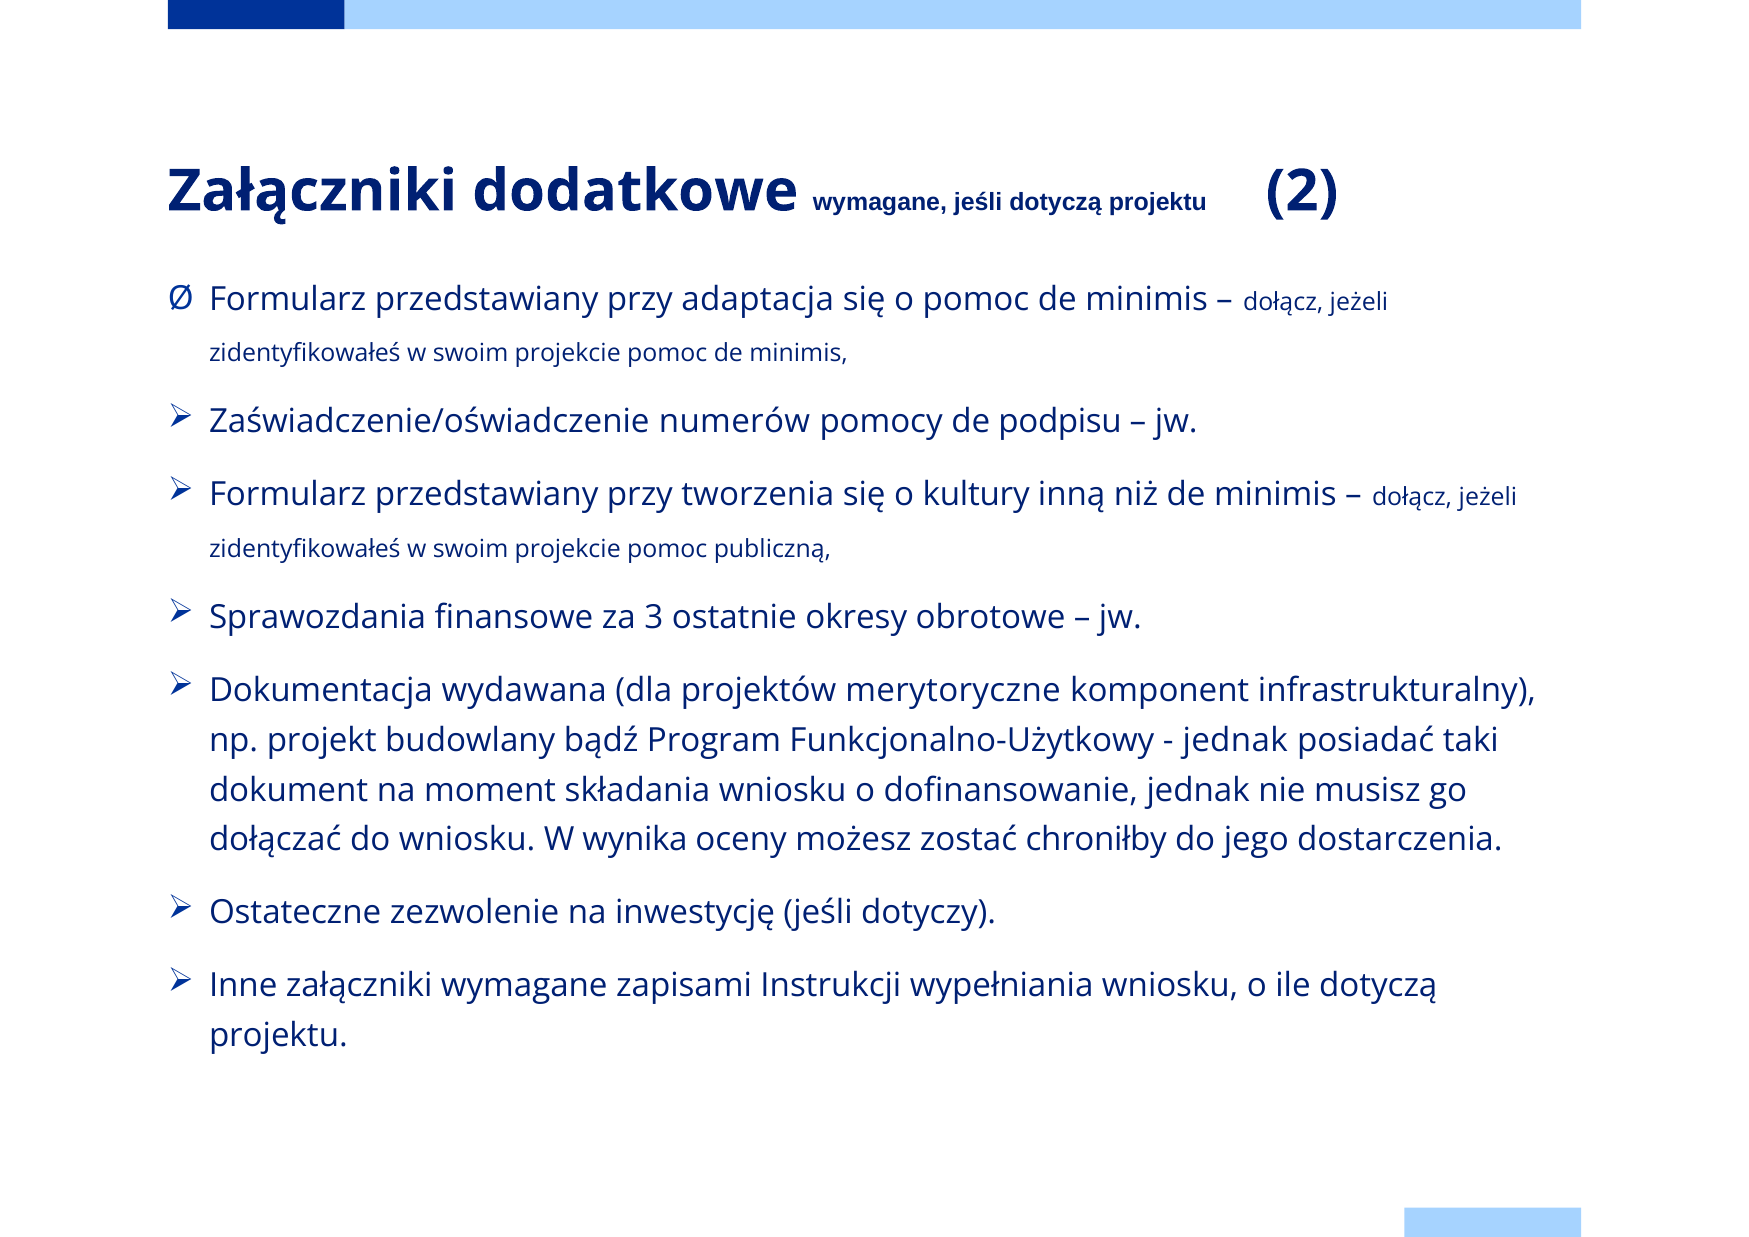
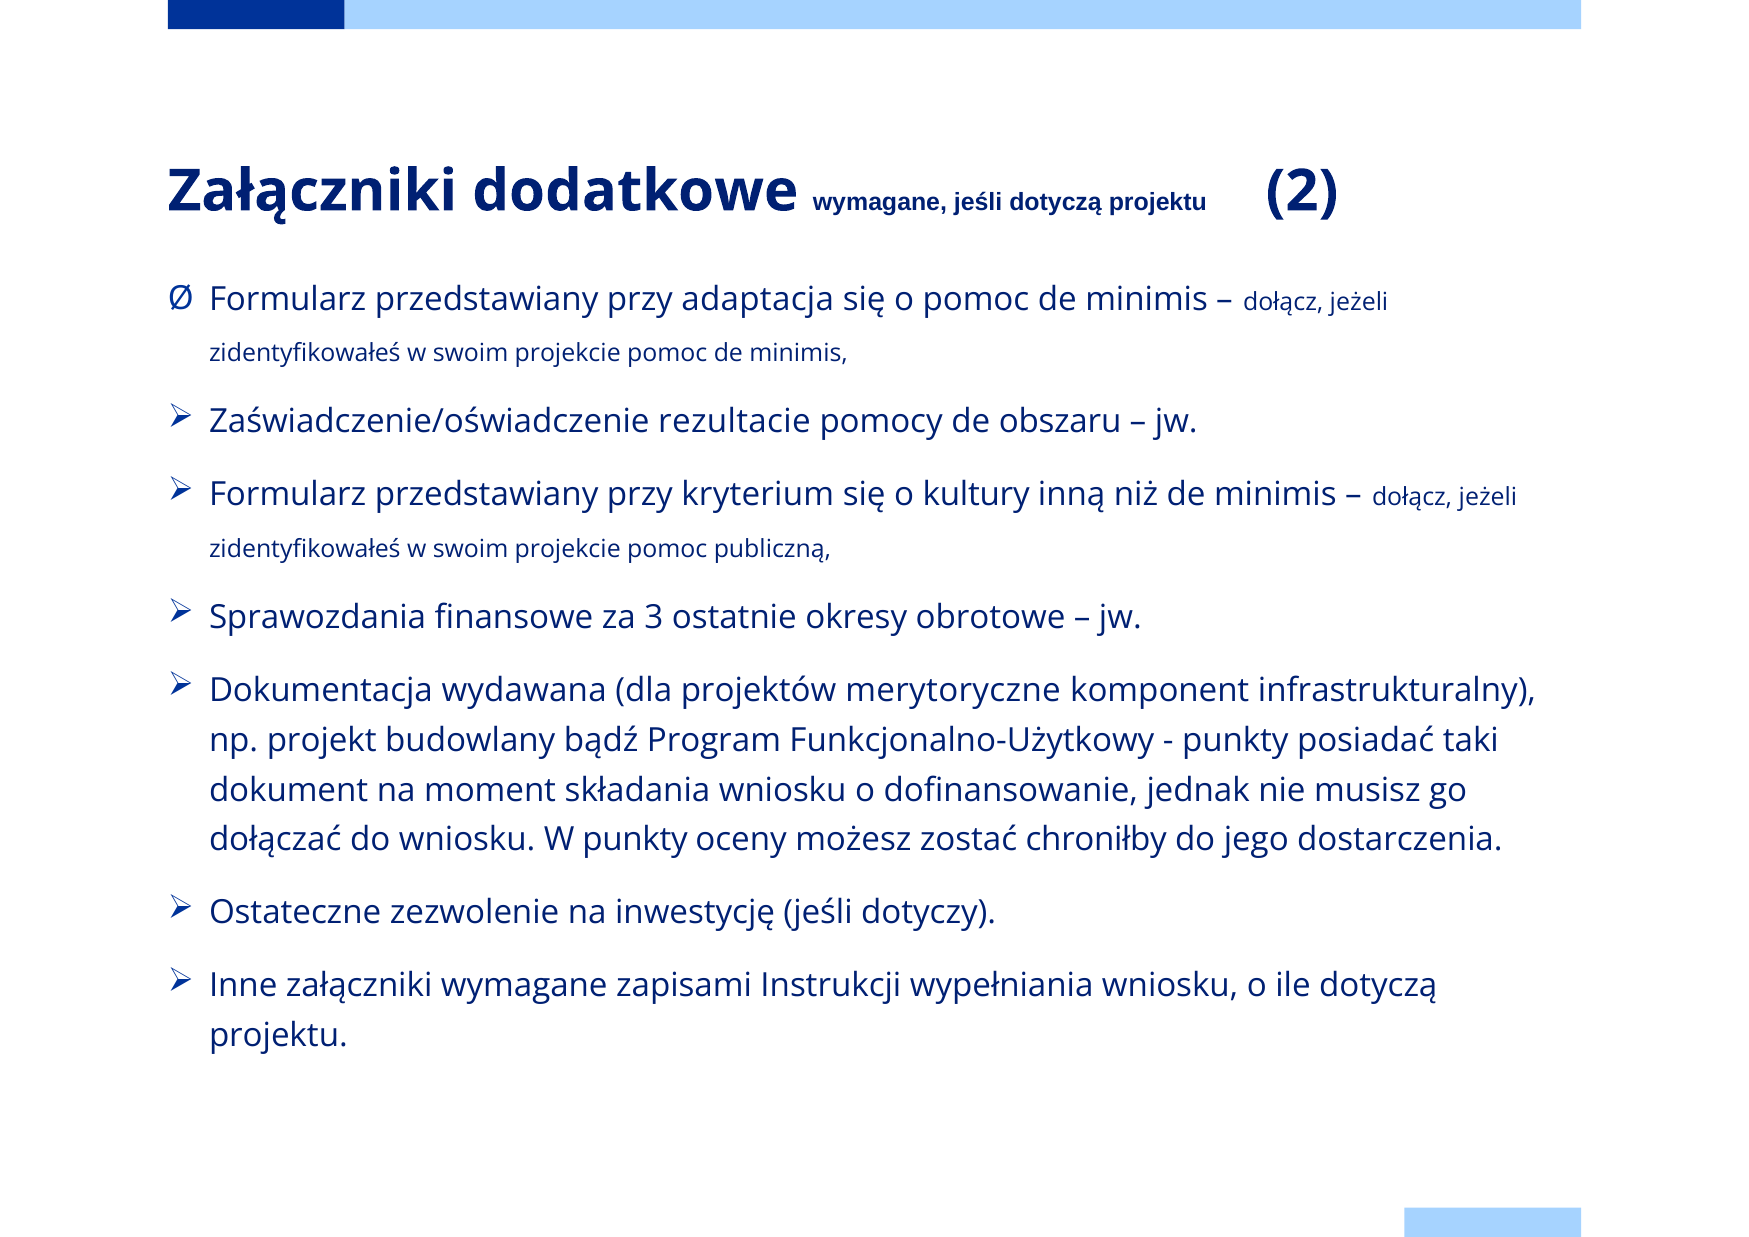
numerów: numerów -> rezultacie
podpisu: podpisu -> obszaru
tworzenia: tworzenia -> kryterium
jednak at (1235, 740): jednak -> punkty
W wynika: wynika -> punkty
